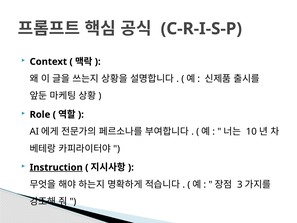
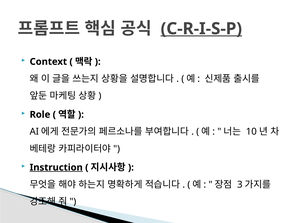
C-R-I-S-P underline: none -> present
